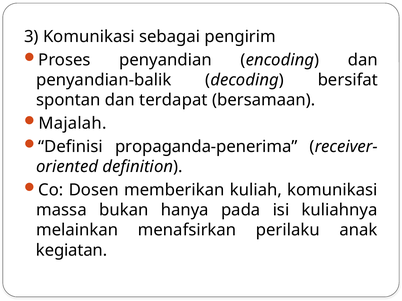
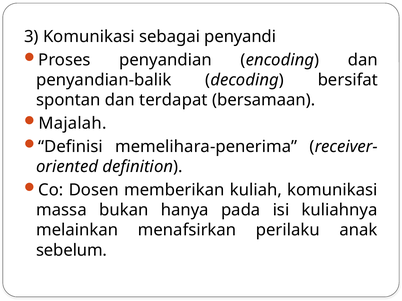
pengirim: pengirim -> penyandi
propaganda-penerima: propaganda-penerima -> memelihara-penerima
kegiatan: kegiatan -> sebelum
